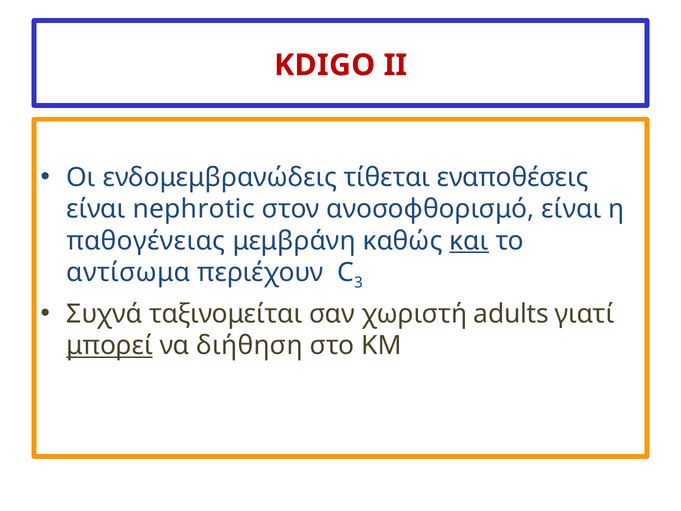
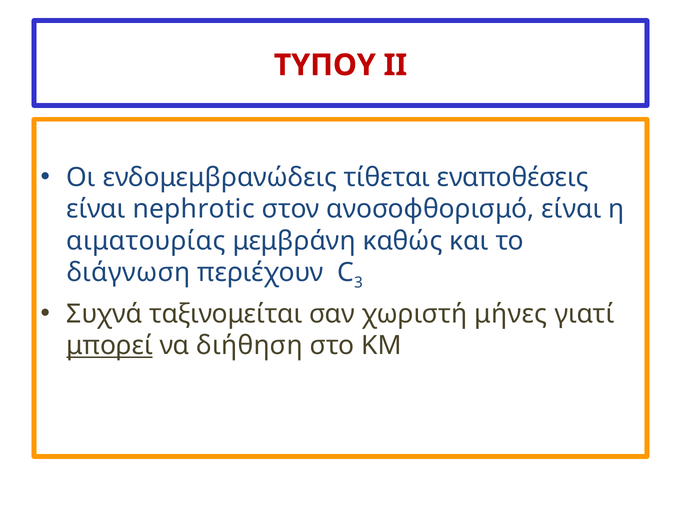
KDIGO: KDIGO -> ΤΥΠΟY
παθογένειας: παθογένειας -> αιματουρίας
και underline: present -> none
αντίσωμα: αντίσωμα -> διάγνωση
adults: adults -> μήνες
